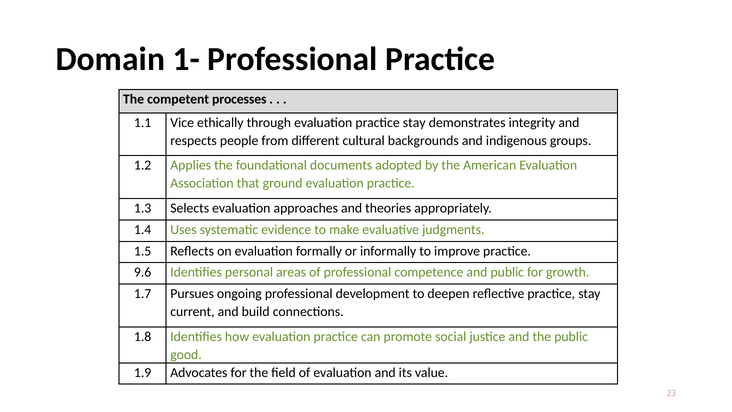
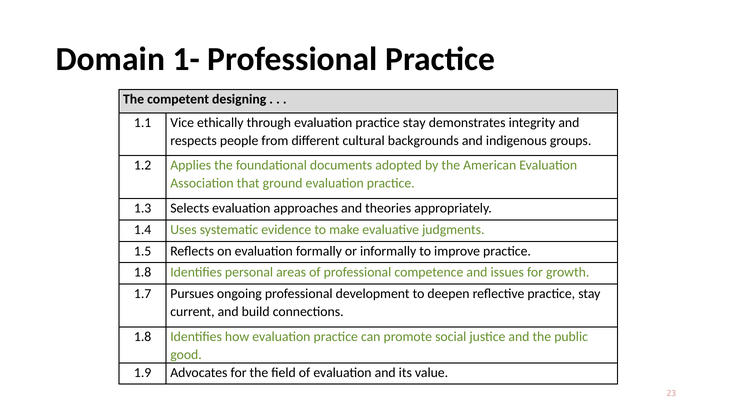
processes: processes -> designing
9.6 at (143, 272): 9.6 -> 1.8
and public: public -> issues
